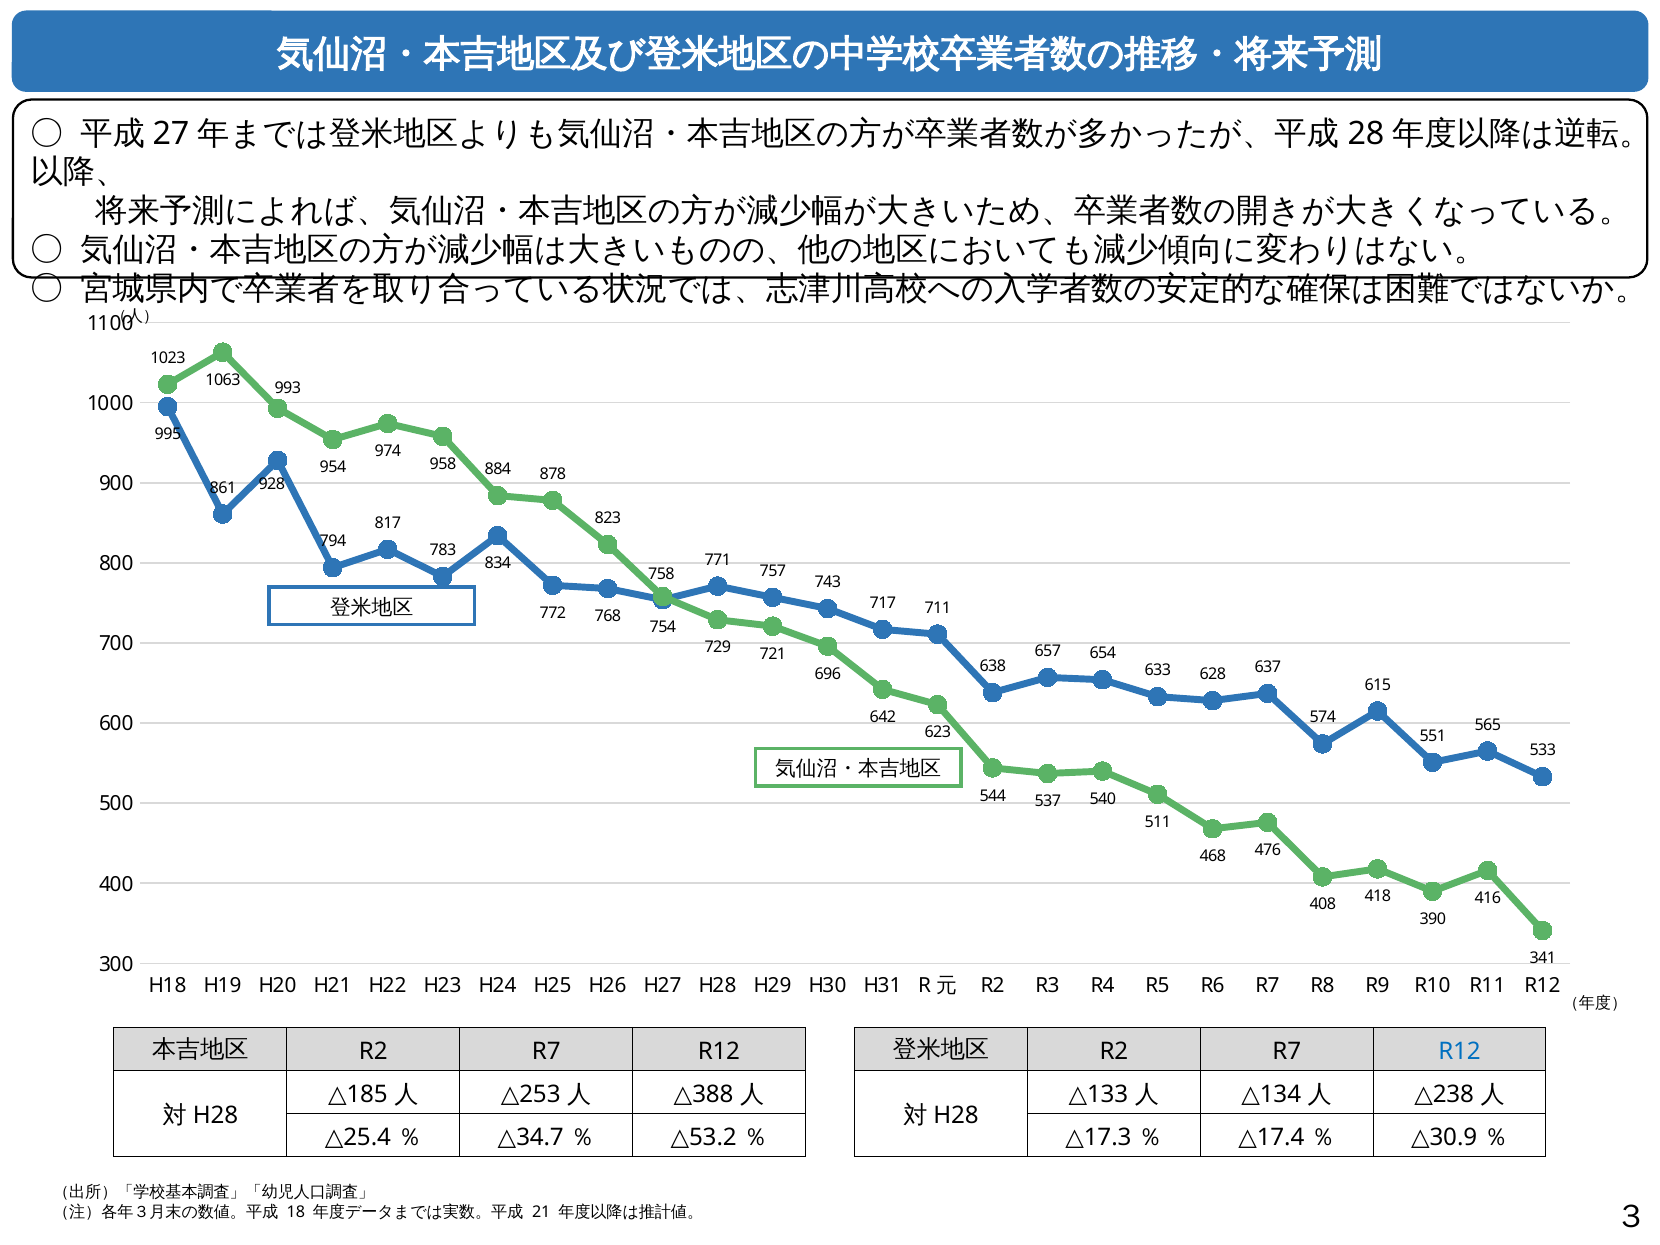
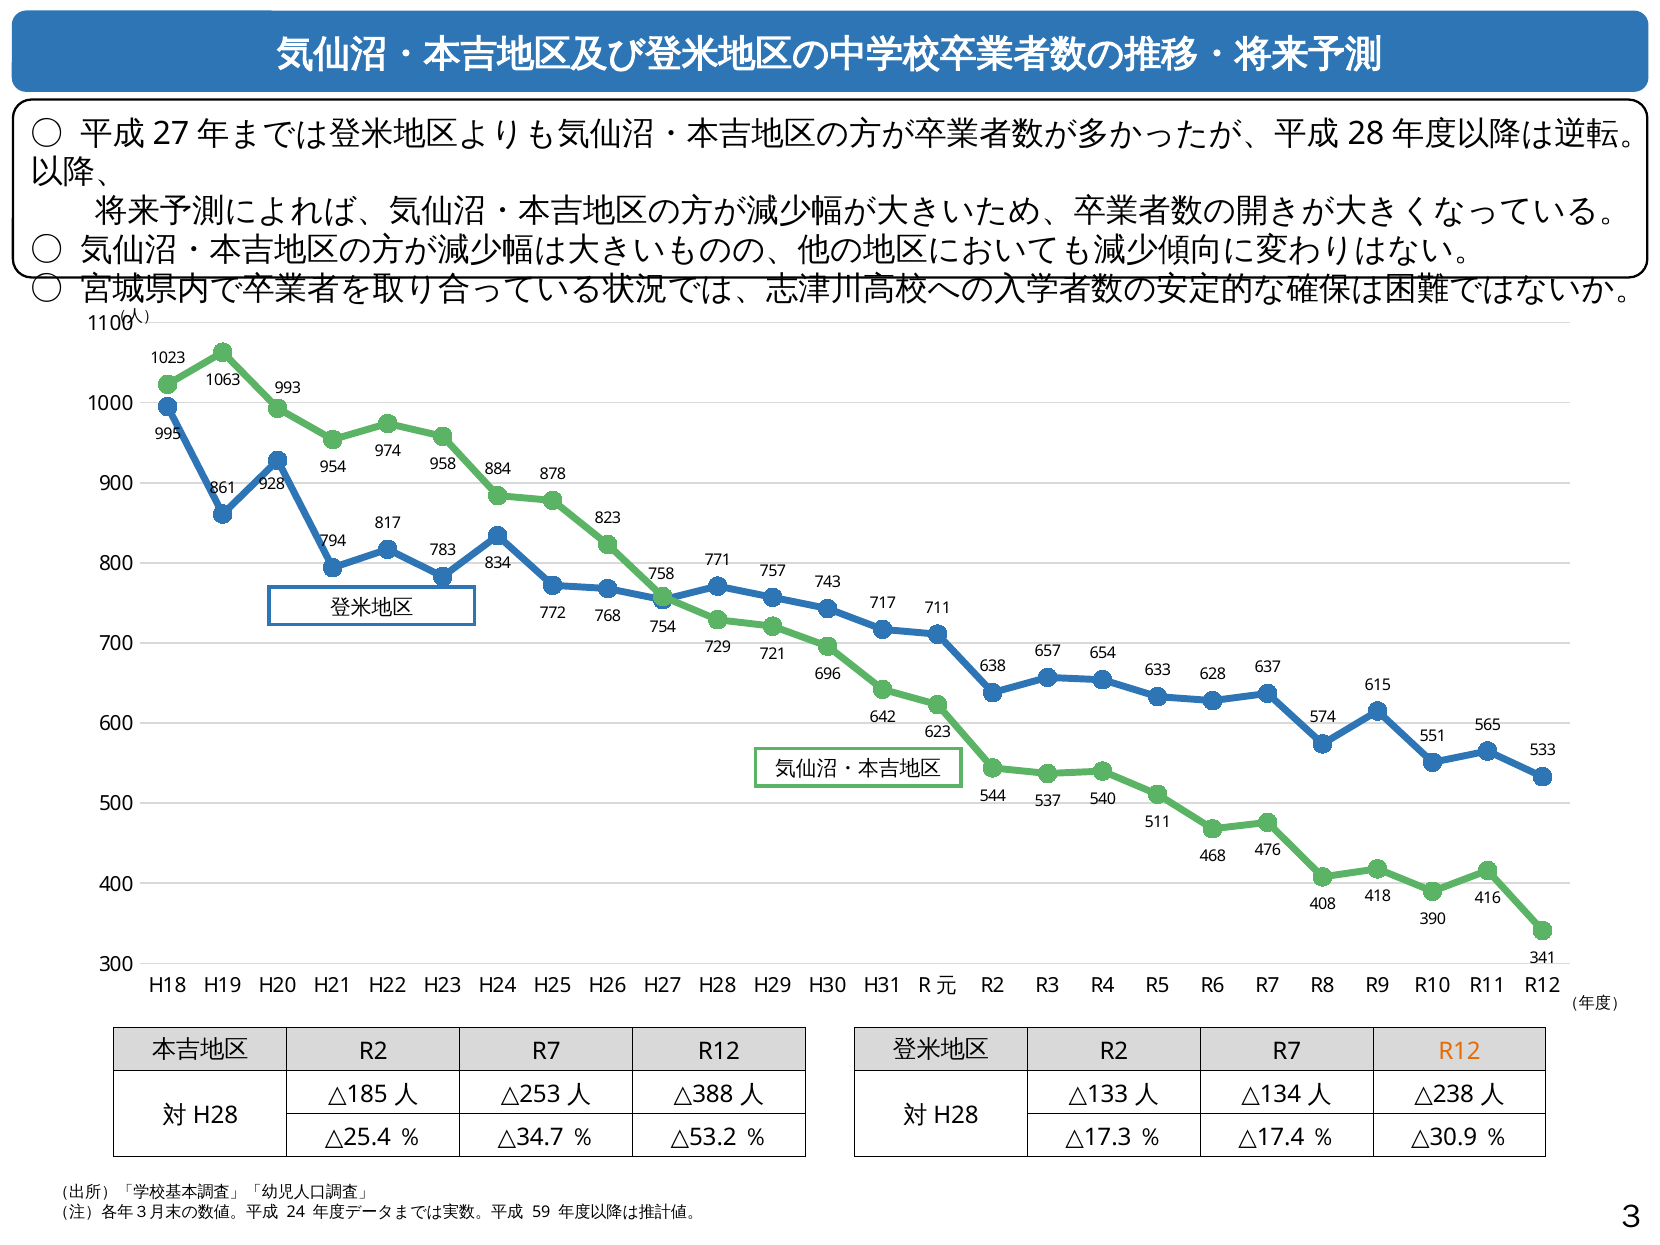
R12 at (1460, 1051) colour: blue -> orange
18: 18 -> 24
21: 21 -> 59
